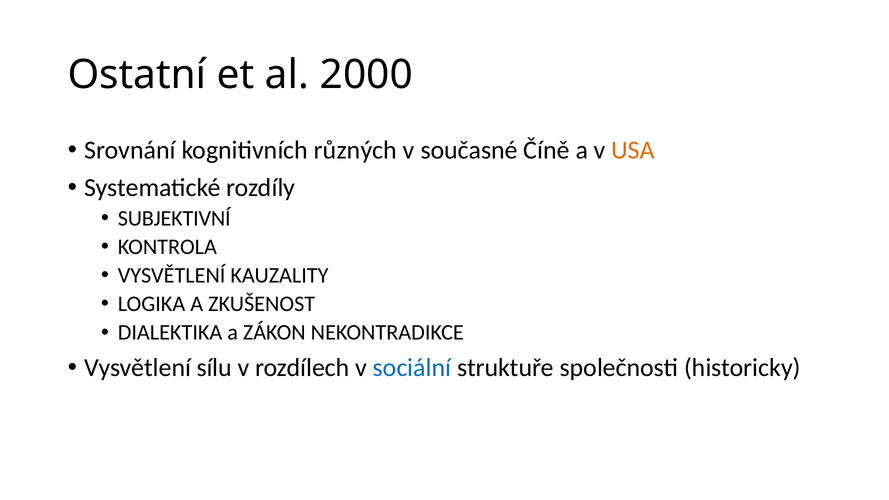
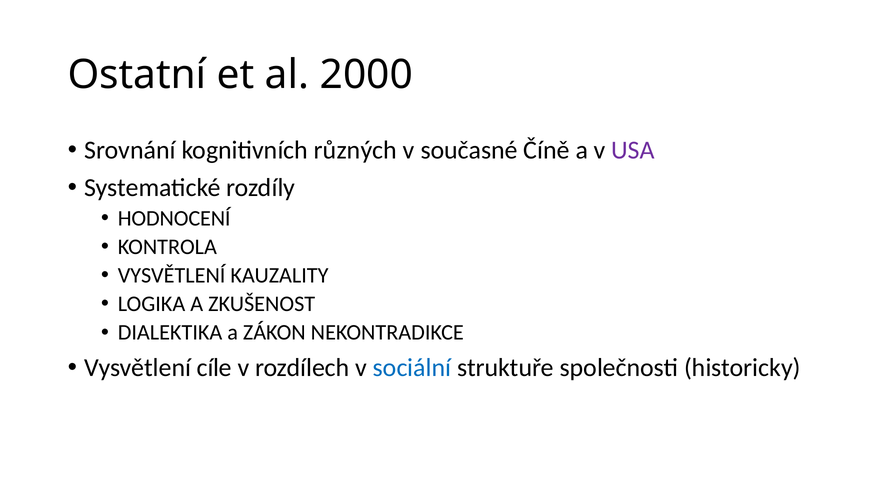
USA colour: orange -> purple
SUBJEKTIVNÍ: SUBJEKTIVNÍ -> HODNOCENÍ
sílu: sílu -> cíle
